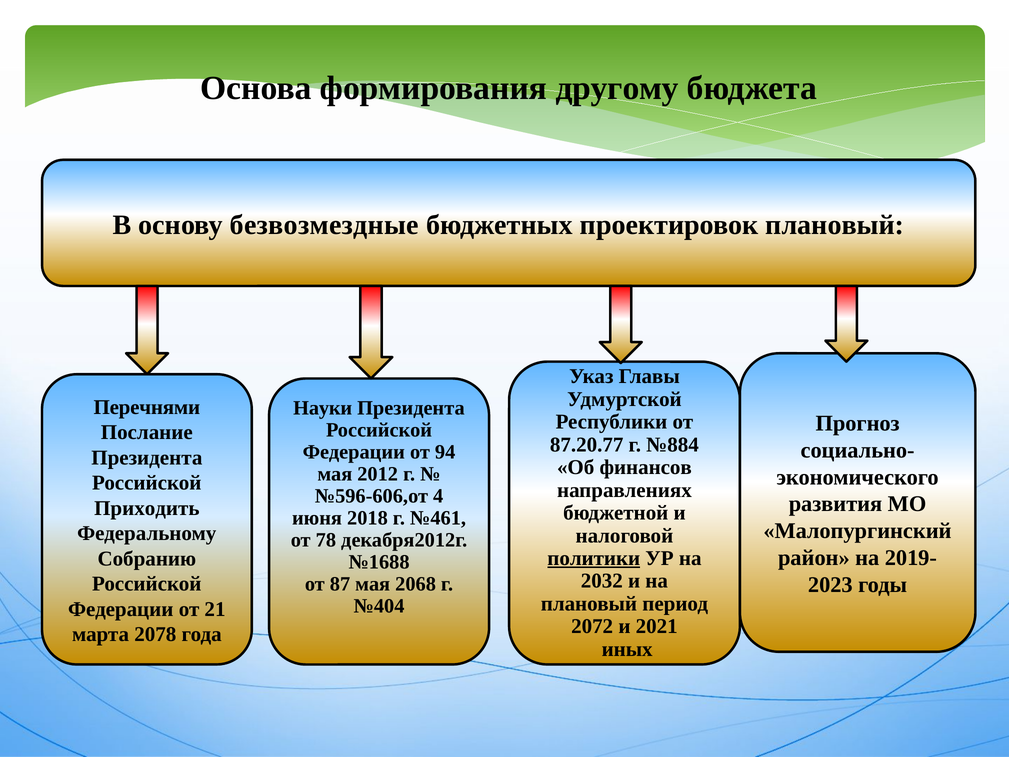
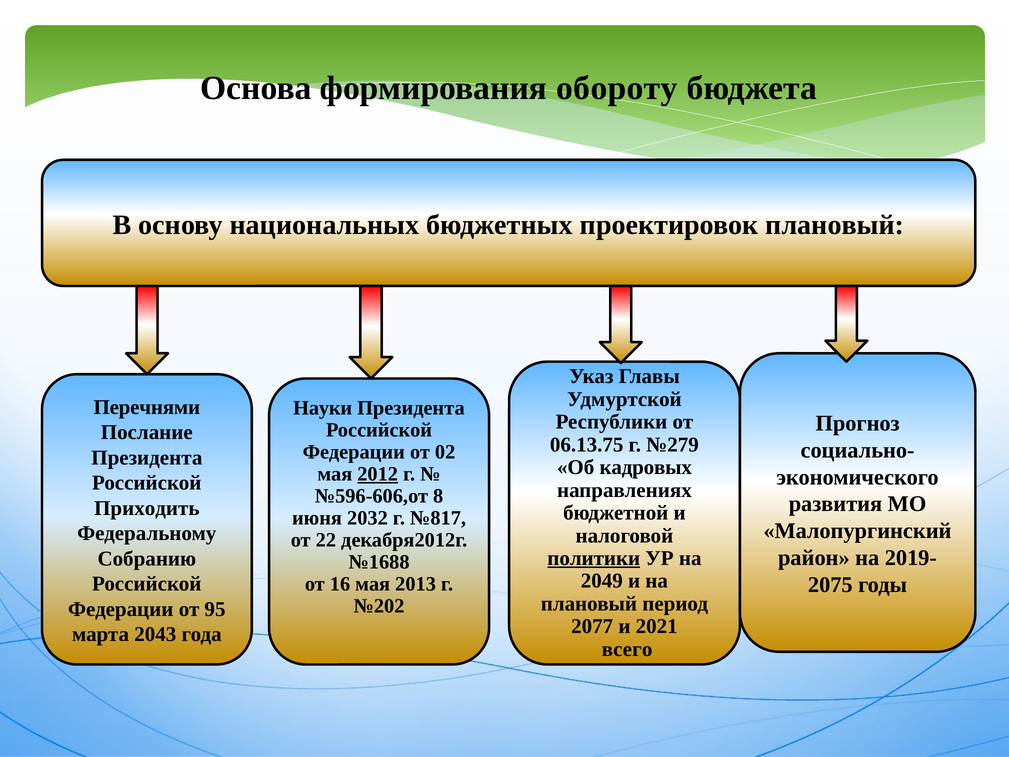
другому: другому -> обороту
безвозмездные: безвозмездные -> национальных
87.20.77: 87.20.77 -> 06.13.75
№884: №884 -> №279
94: 94 -> 02
финансов: финансов -> кадровых
2012 underline: none -> present
4: 4 -> 8
2018: 2018 -> 2032
№461: №461 -> №817
78: 78 -> 22
2032: 2032 -> 2049
2023: 2023 -> 2075
87: 87 -> 16
2068: 2068 -> 2013
№404: №404 -> №202
21: 21 -> 95
2072: 2072 -> 2077
2078: 2078 -> 2043
иных: иных -> всего
